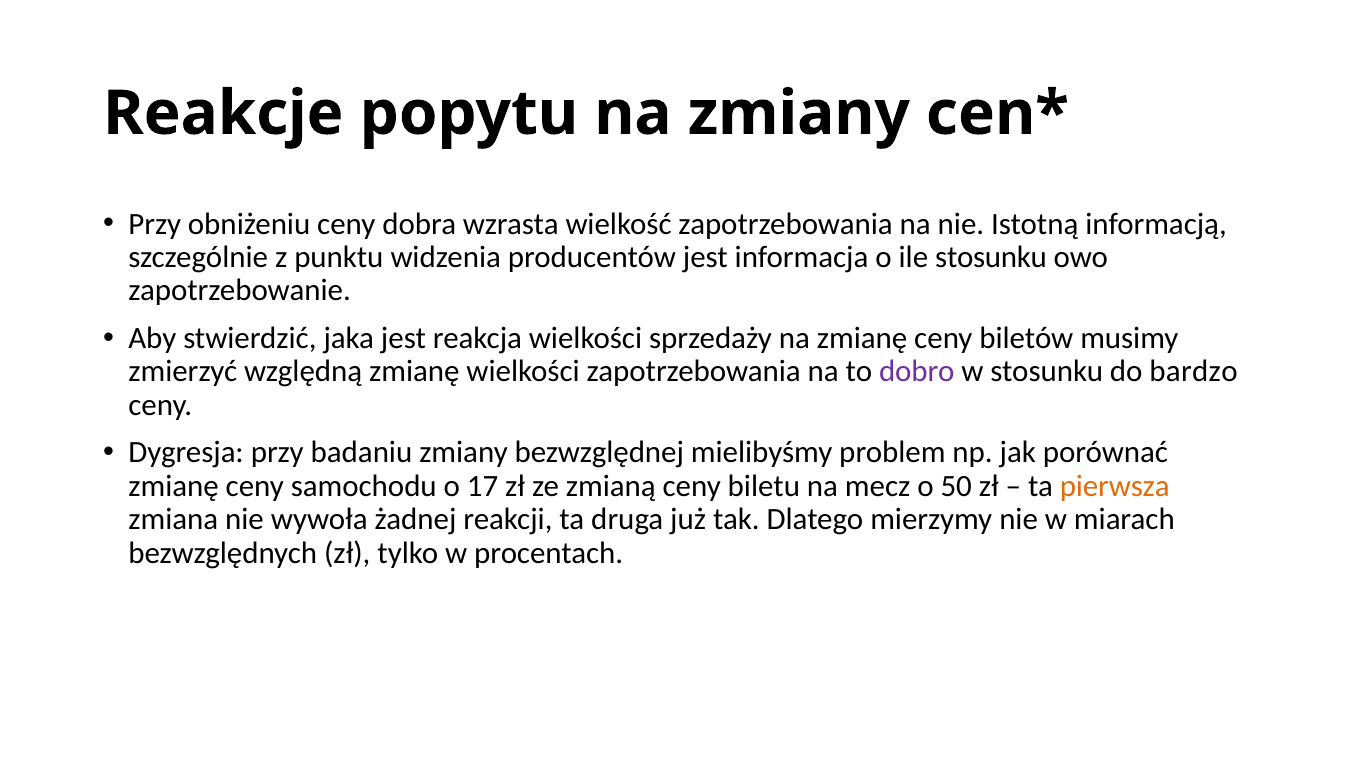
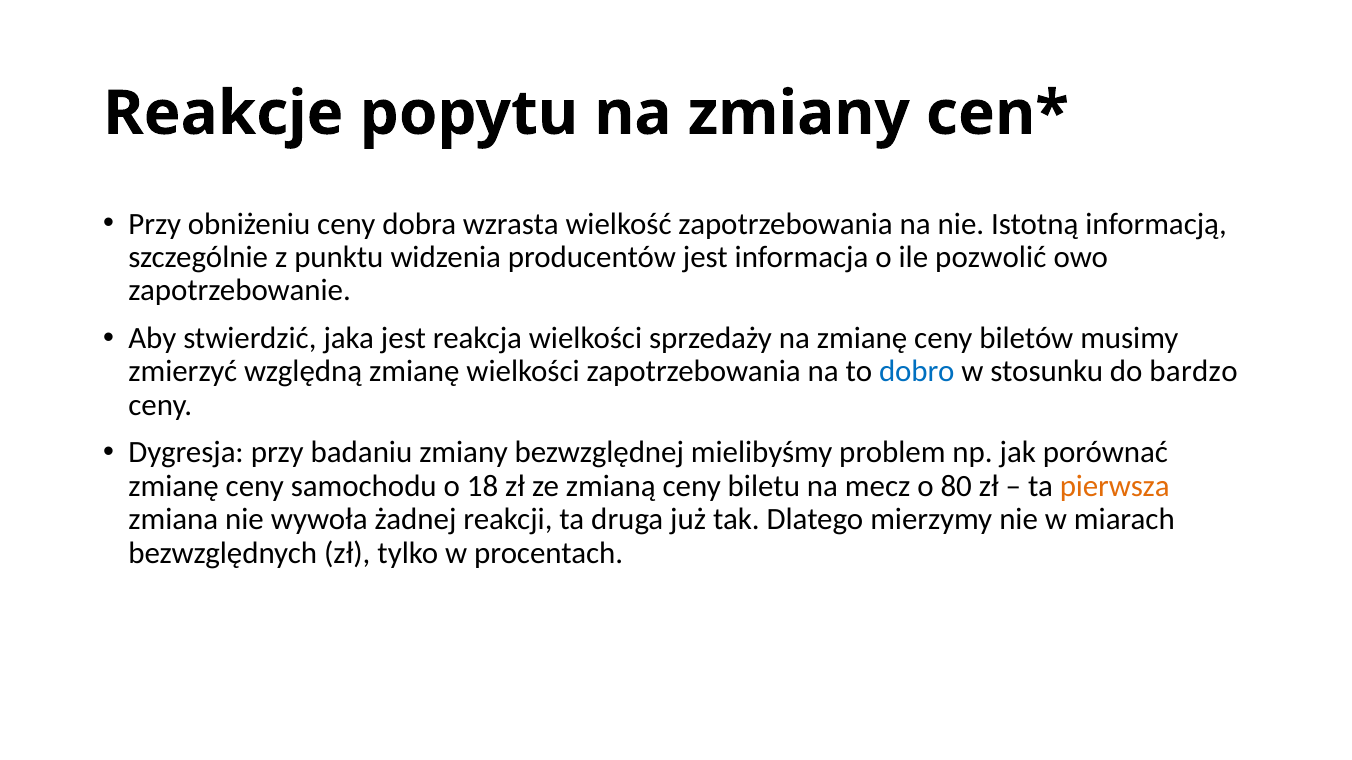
ile stosunku: stosunku -> pozwolić
dobro colour: purple -> blue
17: 17 -> 18
50: 50 -> 80
